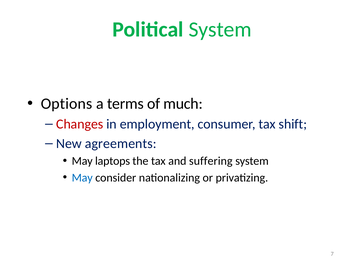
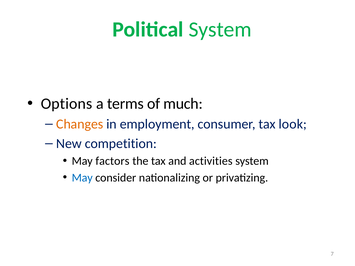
Changes colour: red -> orange
shift: shift -> look
agreements: agreements -> competition
laptops: laptops -> factors
suffering: suffering -> activities
